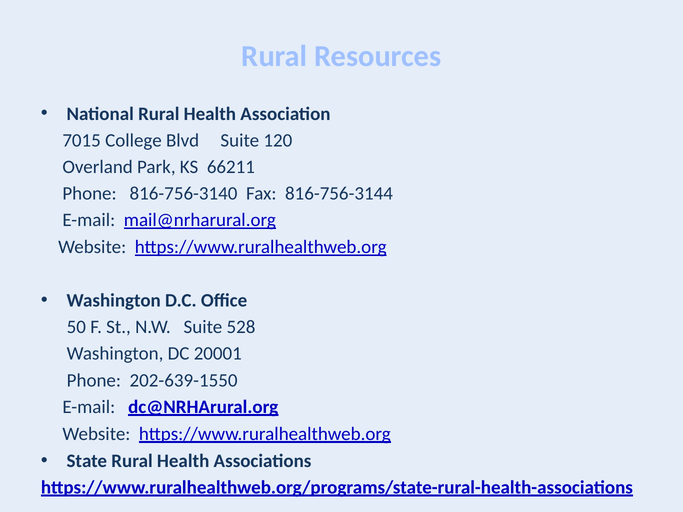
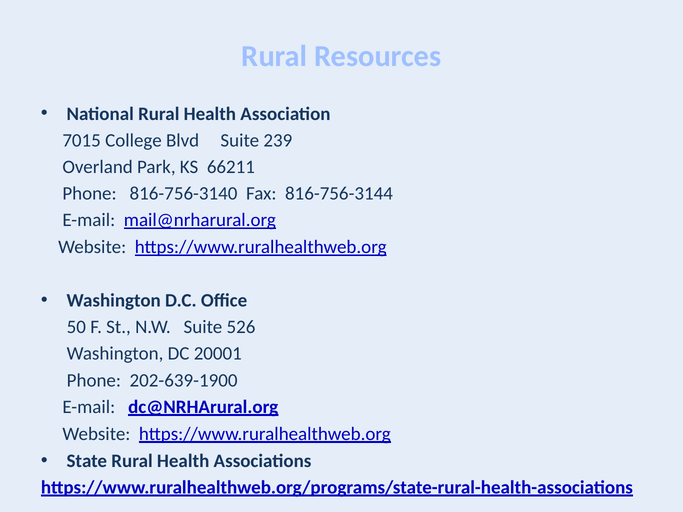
120: 120 -> 239
528: 528 -> 526
202-639-1550: 202-639-1550 -> 202-639-1900
